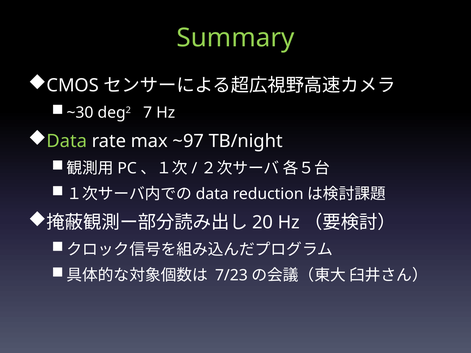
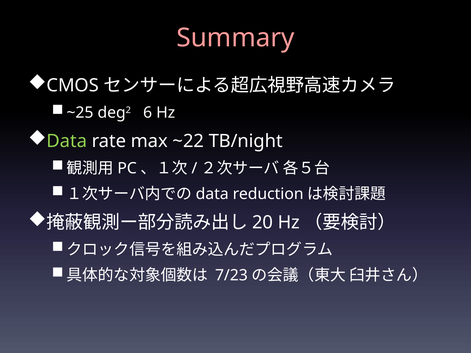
Summary colour: light green -> pink
~30: ~30 -> ~25
7: 7 -> 6
~97: ~97 -> ~22
